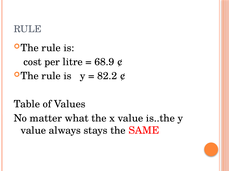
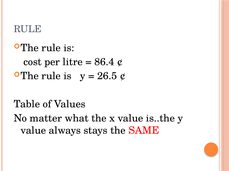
68.9: 68.9 -> 86.4
82.2: 82.2 -> 26.5
